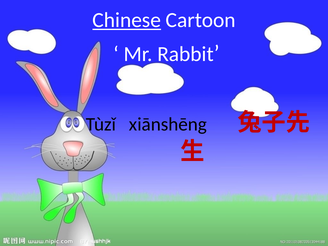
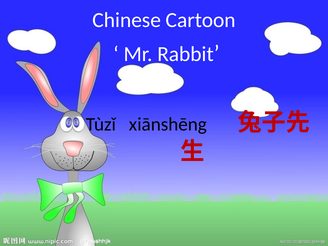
Chinese underline: present -> none
